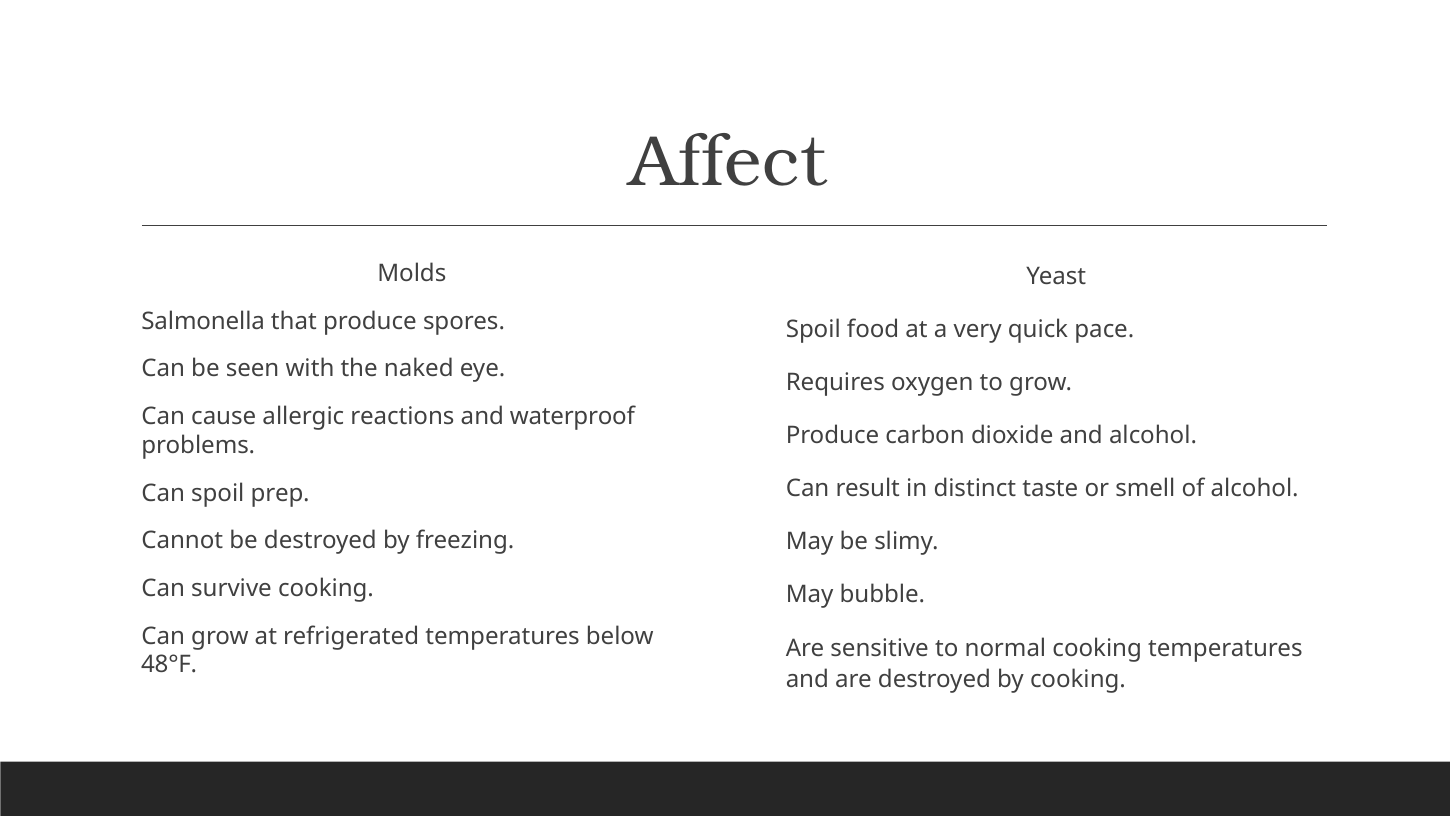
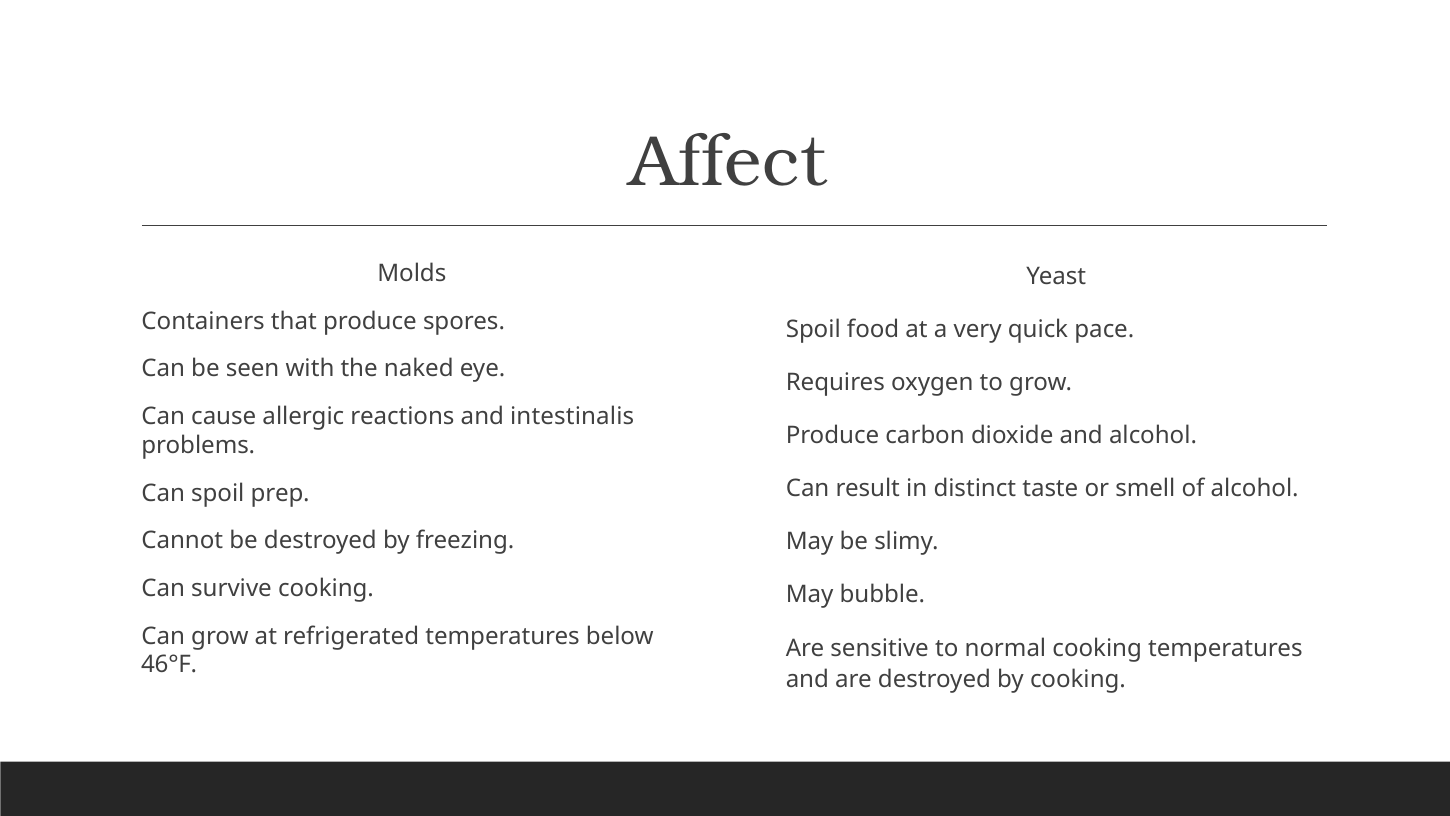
Salmonella: Salmonella -> Containers
waterproof: waterproof -> intestinalis
48°F: 48°F -> 46°F
